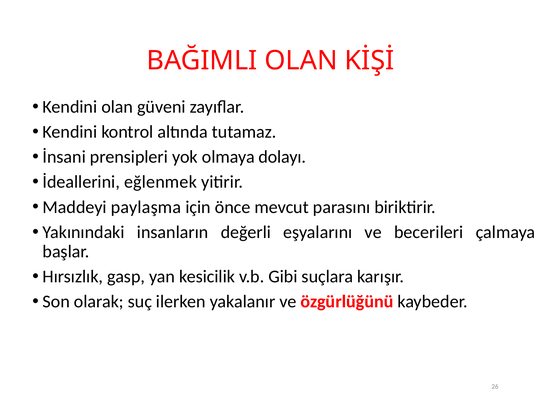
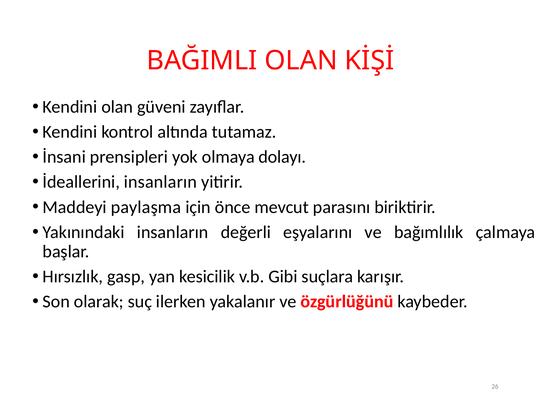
İdeallerini eğlenmek: eğlenmek -> insanların
becerileri: becerileri -> bağımlılık
